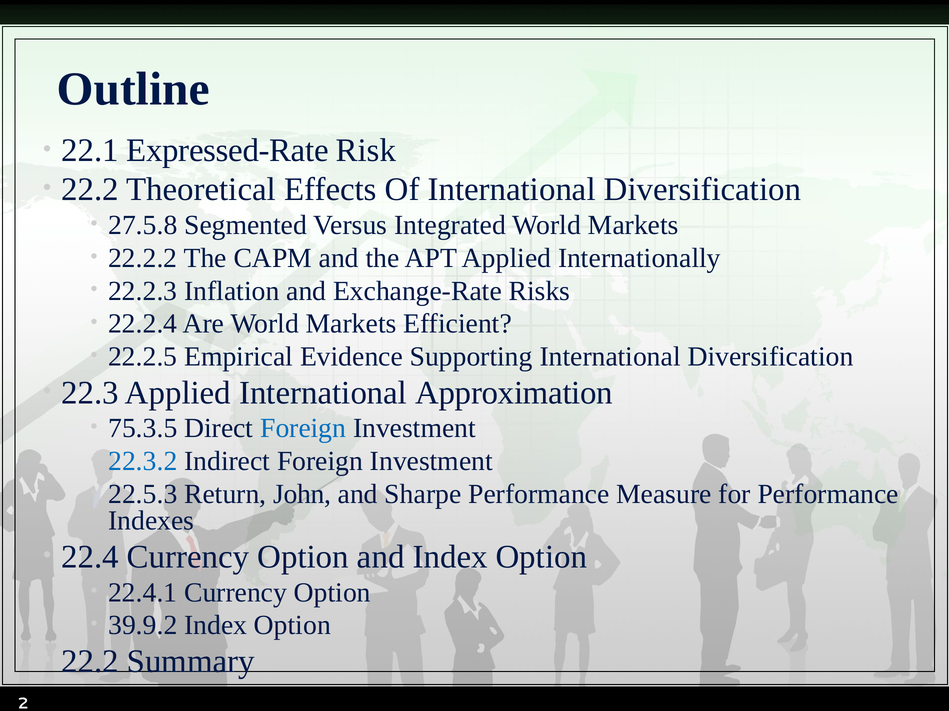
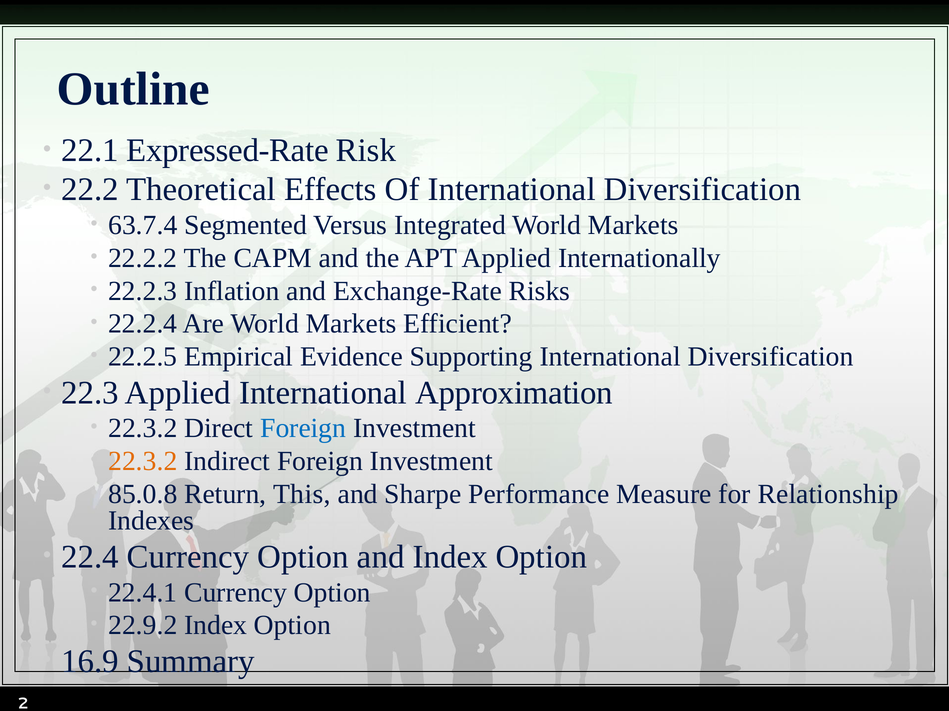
27.5.8: 27.5.8 -> 63.7.4
75.3.5 at (143, 429): 75.3.5 -> 22.3.2
22.3.2 at (143, 462) colour: blue -> orange
22.5.3: 22.5.3 -> 85.0.8
John: John -> This
for Performance: Performance -> Relationship
39.9.2: 39.9.2 -> 22.9.2
22.2 at (90, 662): 22.2 -> 16.9
